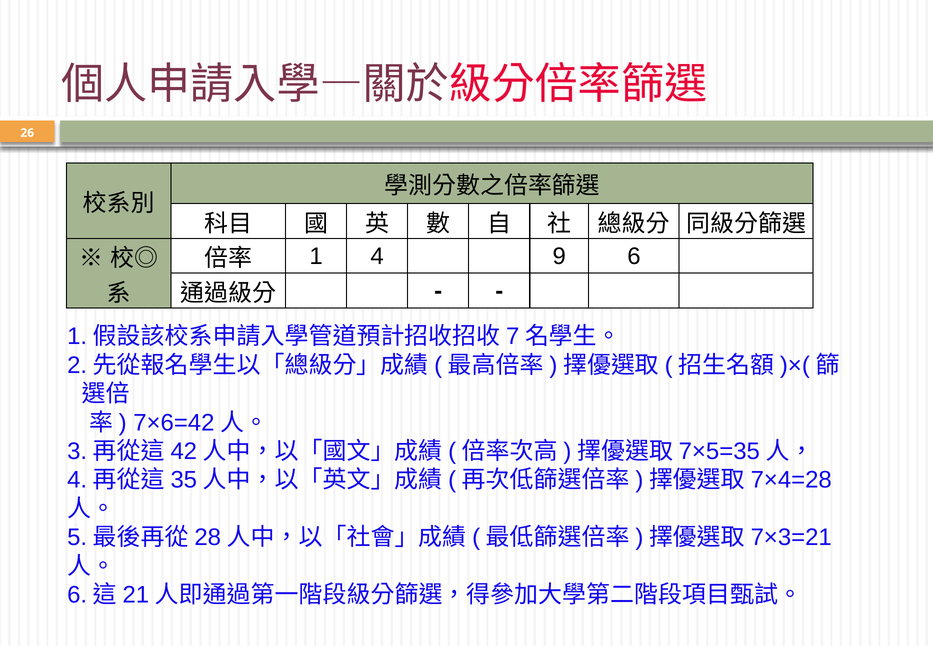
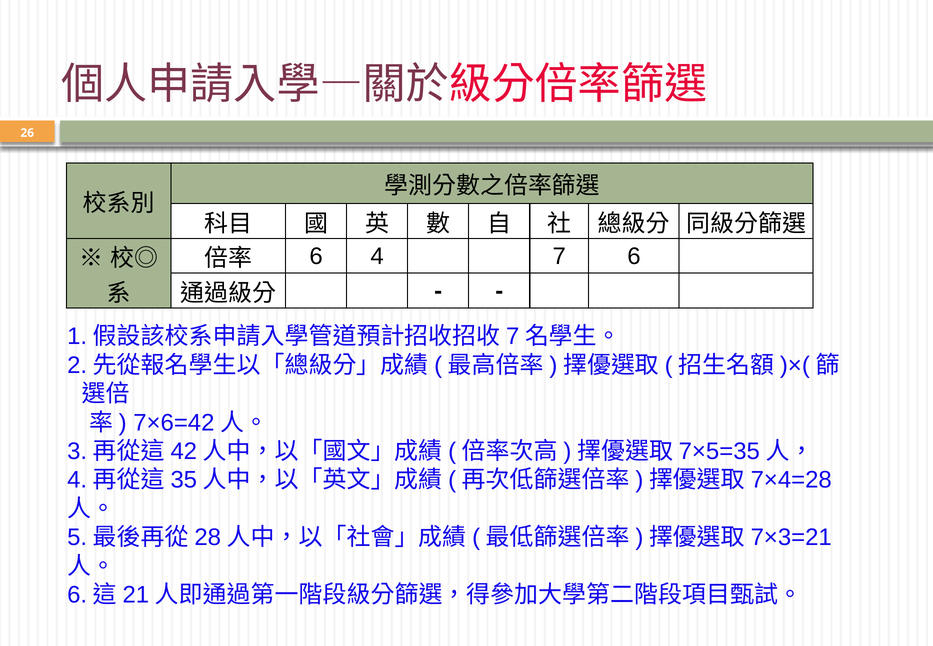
1 at (316, 256): 1 -> 6
9: 9 -> 7
